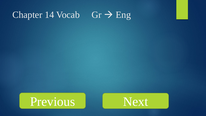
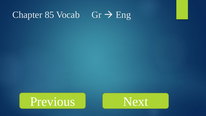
14: 14 -> 85
